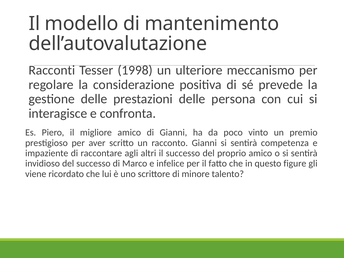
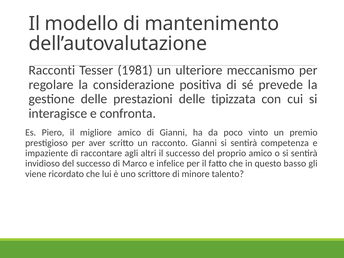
1998: 1998 -> 1981
persona: persona -> tipizzata
figure: figure -> basso
